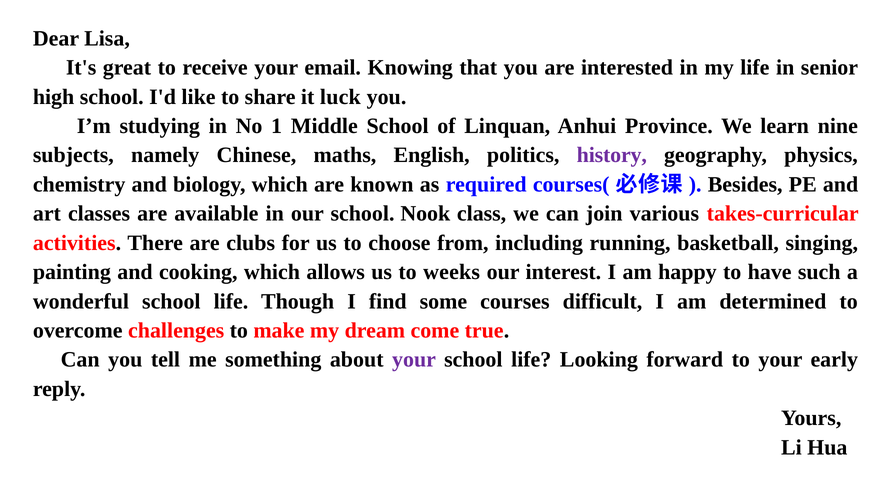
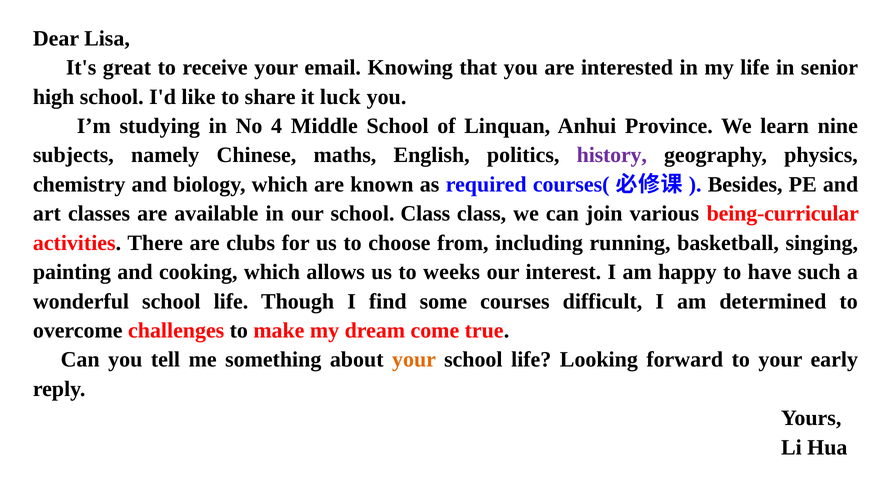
1: 1 -> 4
school Nook: Nook -> Class
takes-curricular: takes-curricular -> being-curricular
your at (414, 360) colour: purple -> orange
